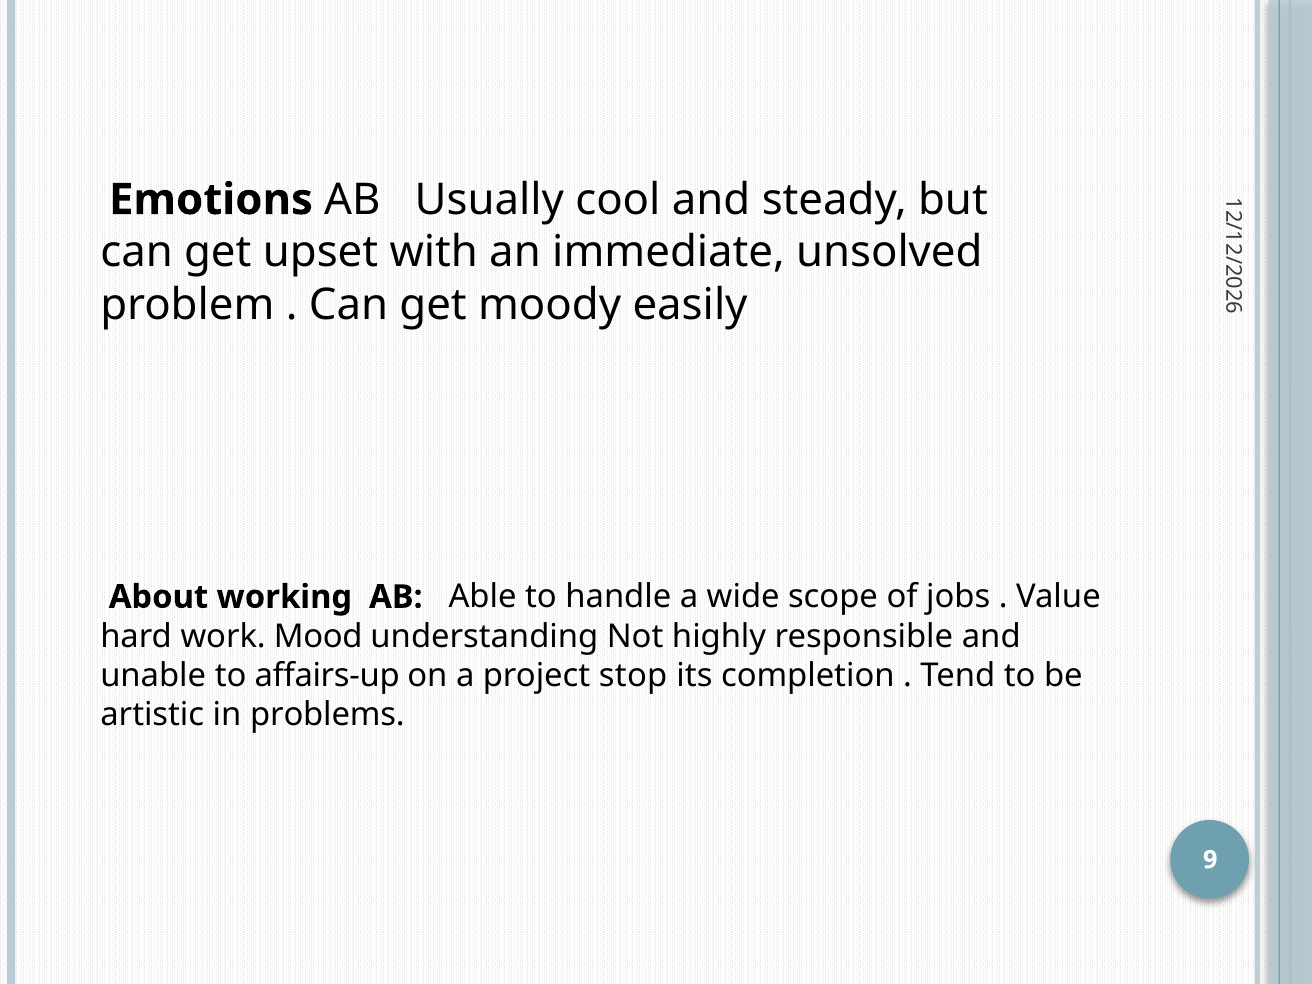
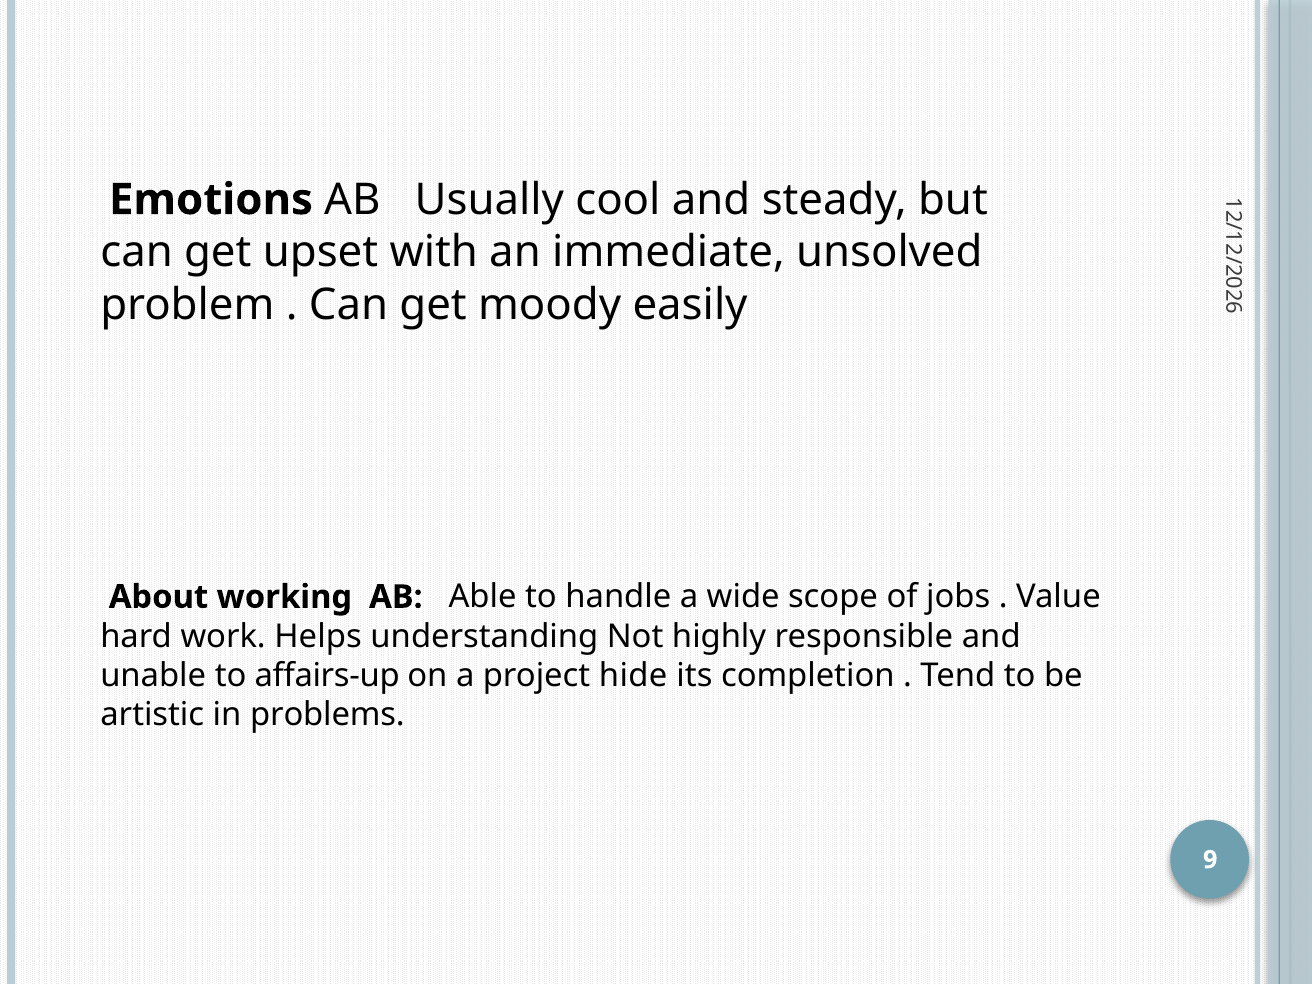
Mood: Mood -> Helps
stop: stop -> hide
